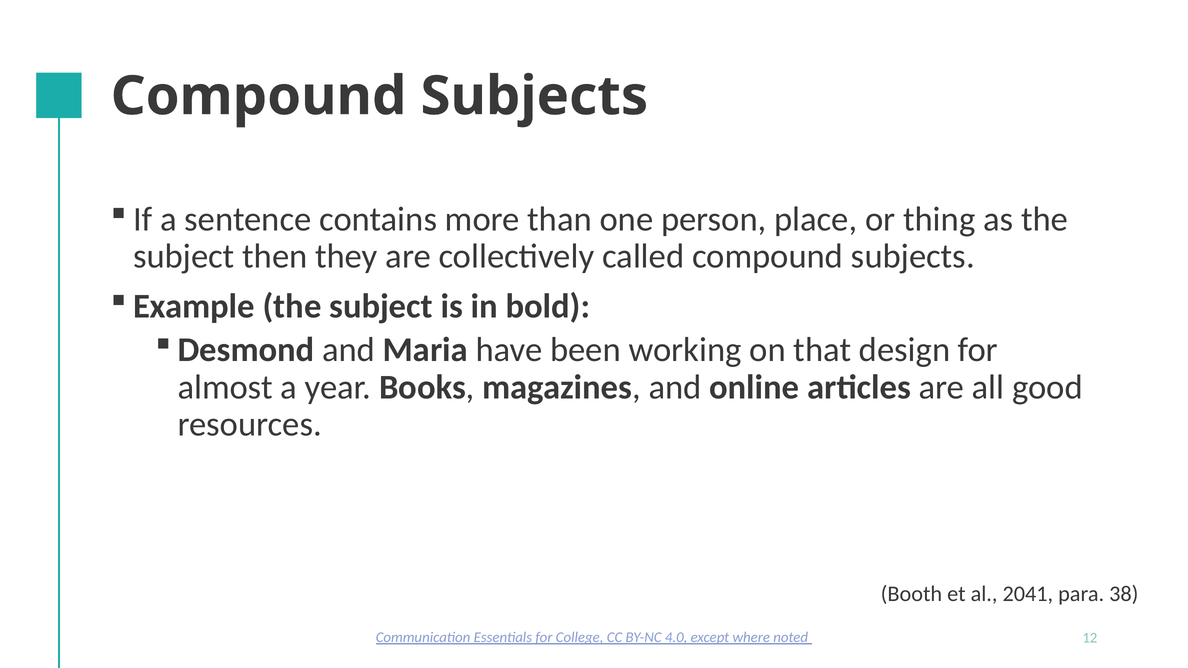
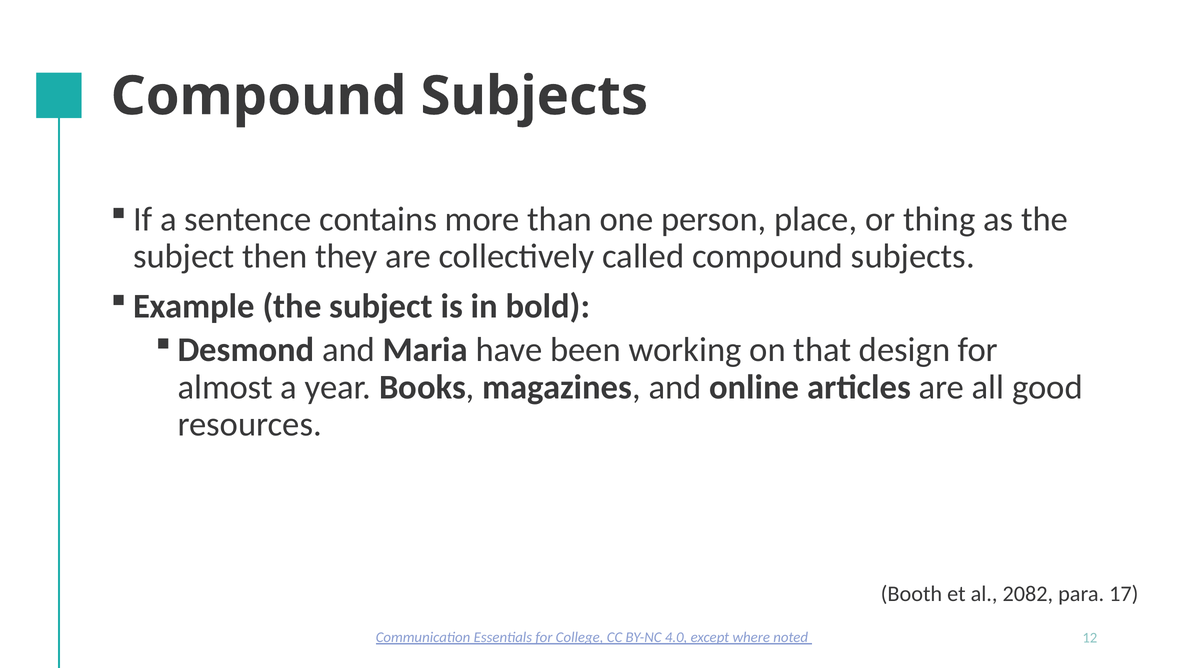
2041: 2041 -> 2082
38: 38 -> 17
